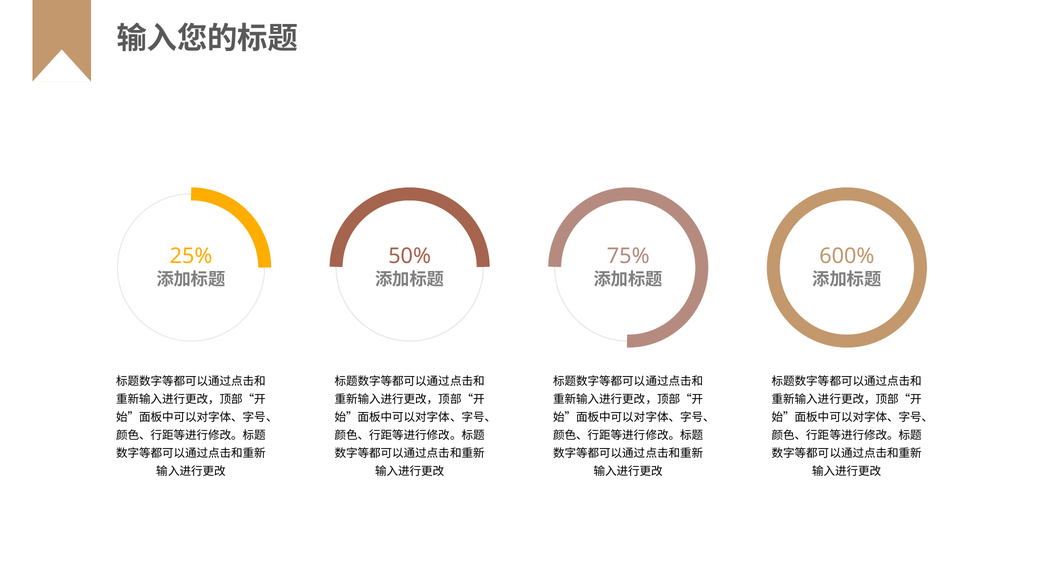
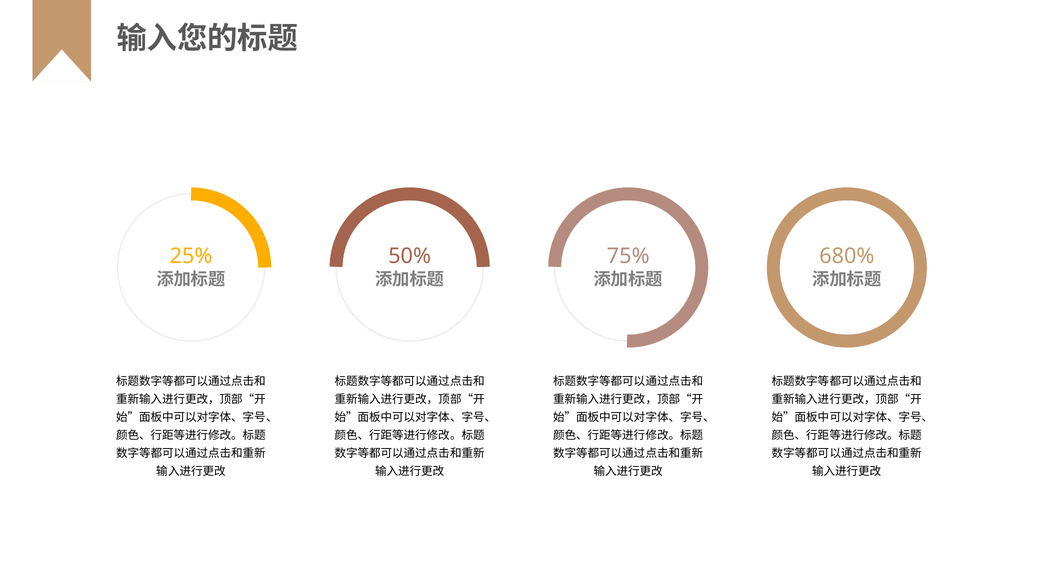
600%: 600% -> 680%
